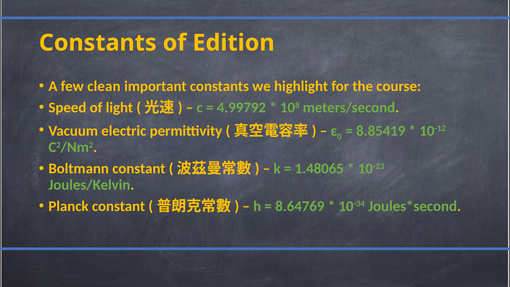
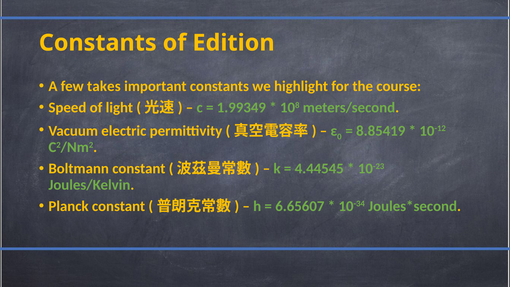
clean: clean -> takes
4.99792: 4.99792 -> 1.99349
1.48065: 1.48065 -> 4.44545
8.64769: 8.64769 -> 6.65607
